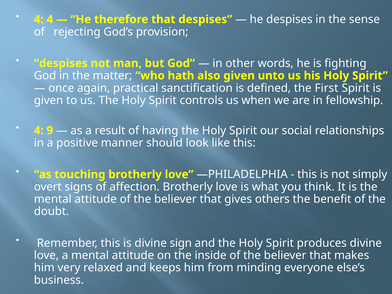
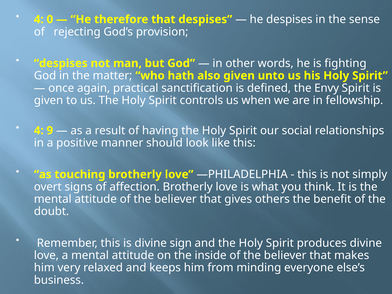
4 4: 4 -> 0
First: First -> Envy
